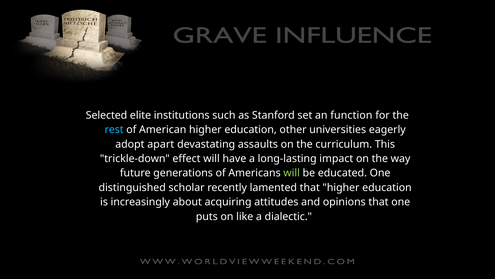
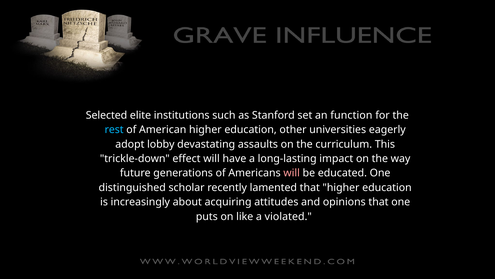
apart: apart -> lobby
will at (292, 173) colour: light green -> pink
dialectic: dialectic -> violated
